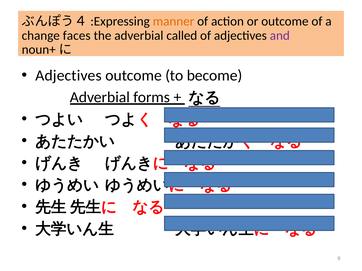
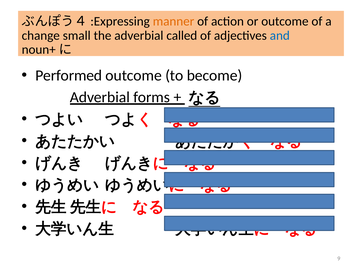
faces: faces -> small
and colour: purple -> blue
Adjectives at (69, 76): Adjectives -> Performed
